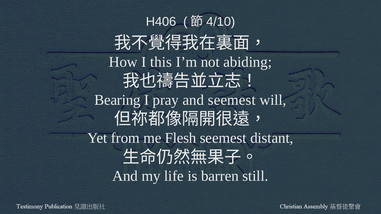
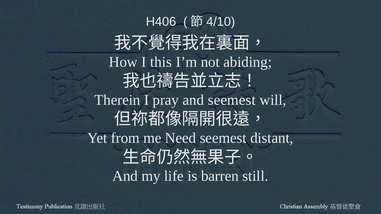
Bearing: Bearing -> Therein
Flesh: Flesh -> Need
